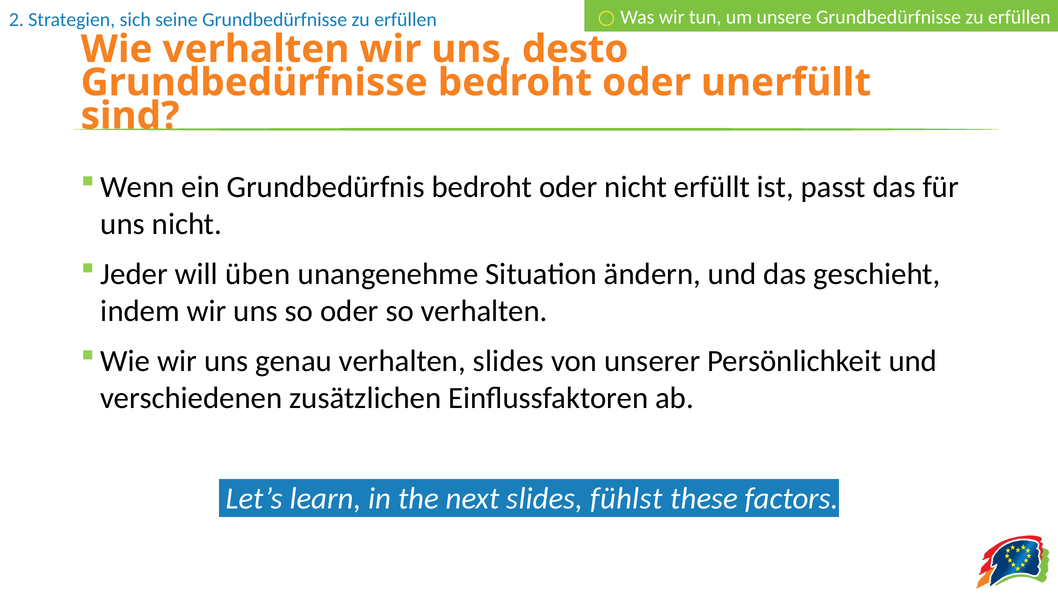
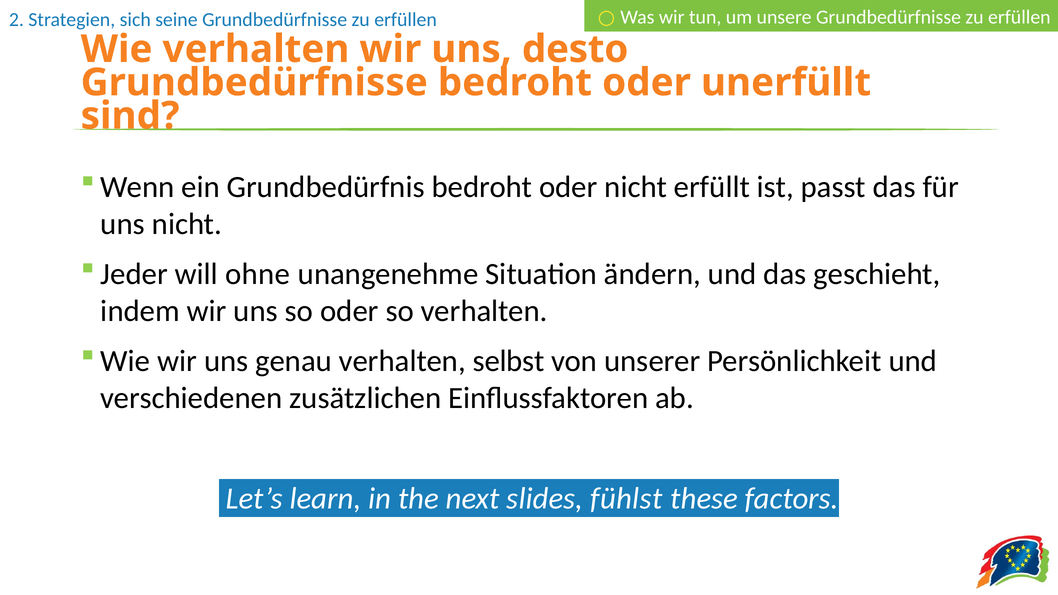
üben: üben -> ohne
verhalten slides: slides -> selbst
